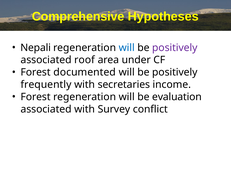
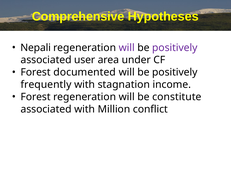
will at (127, 48) colour: blue -> purple
roof: roof -> user
secretaries: secretaries -> stagnation
evaluation: evaluation -> constitute
Survey: Survey -> Million
